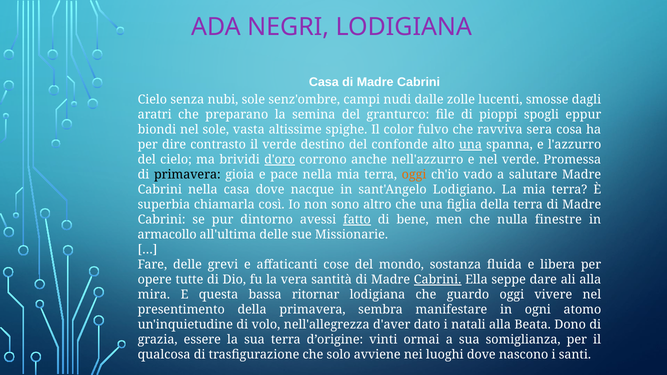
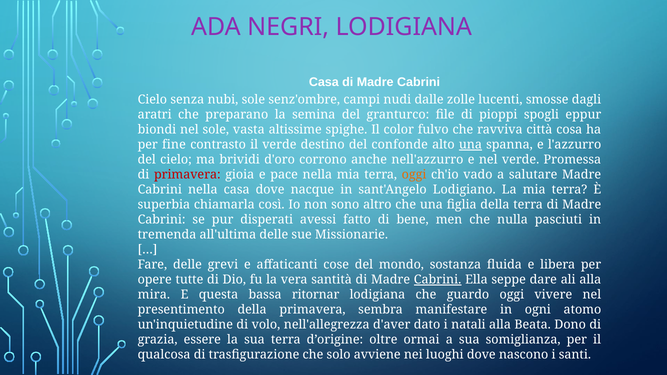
sera: sera -> città
dire: dire -> fine
d'oro underline: present -> none
primavera at (187, 175) colour: black -> red
dintorno: dintorno -> disperati
fatto underline: present -> none
finestre: finestre -> pasciuti
armacollo: armacollo -> tremenda
vinti: vinti -> oltre
